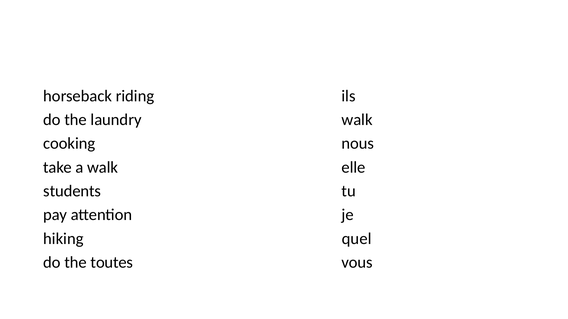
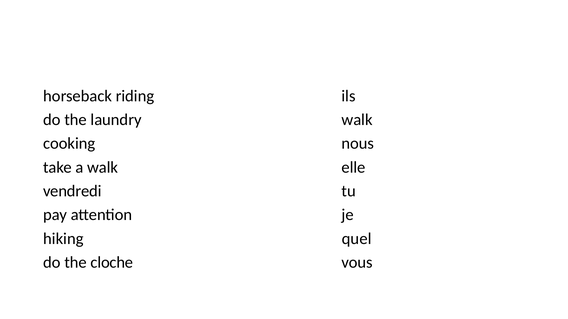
students: students -> vendredi
toutes: toutes -> cloche
